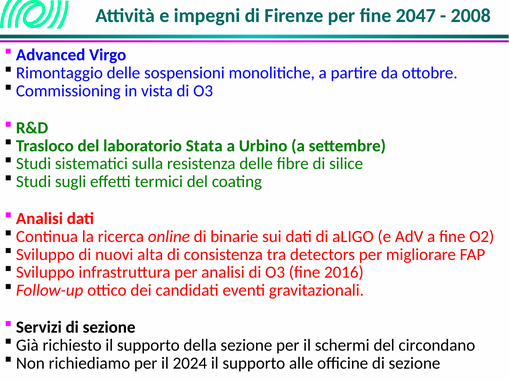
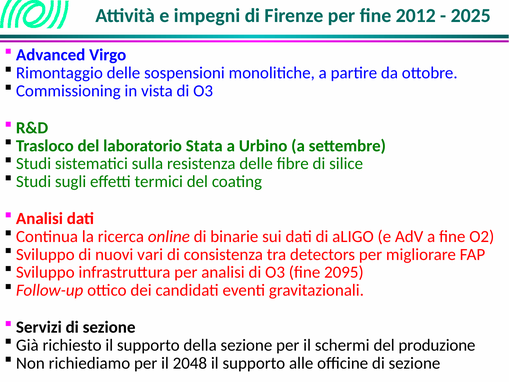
2047: 2047 -> 2012
2008: 2008 -> 2025
alta: alta -> vari
2016: 2016 -> 2095
circondano: circondano -> produzione
2024: 2024 -> 2048
